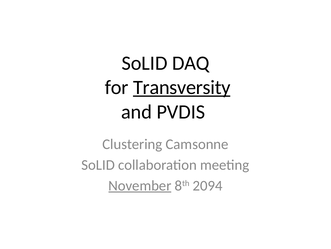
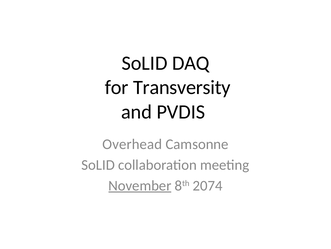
Transversity underline: present -> none
Clustering: Clustering -> Overhead
2094: 2094 -> 2074
